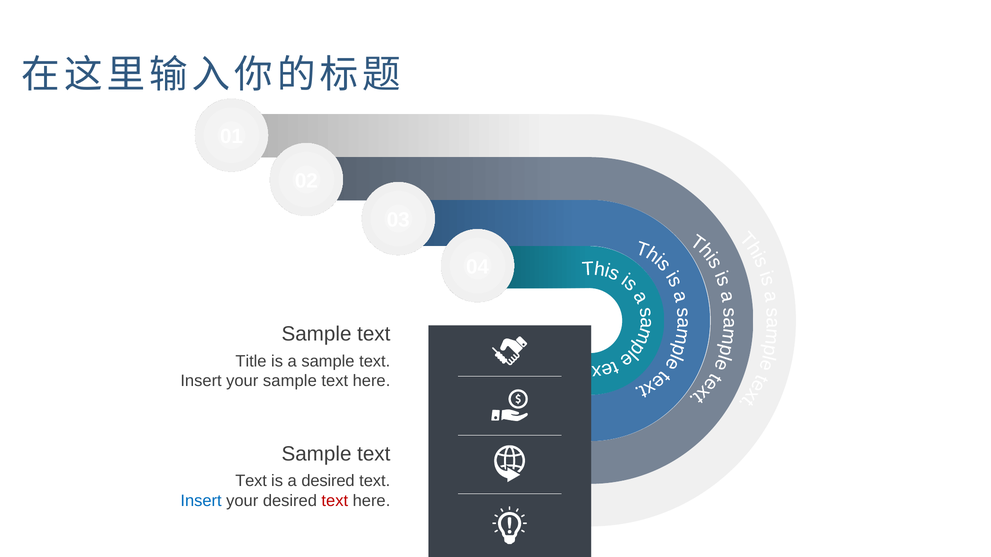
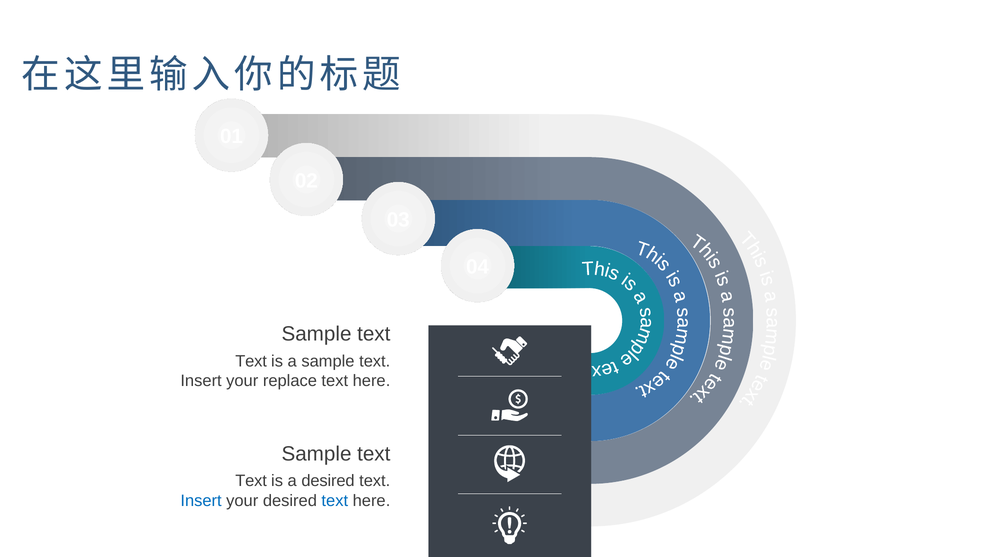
Title at (251, 361): Title -> Text
your sample: sample -> replace
text at (335, 501) colour: red -> blue
